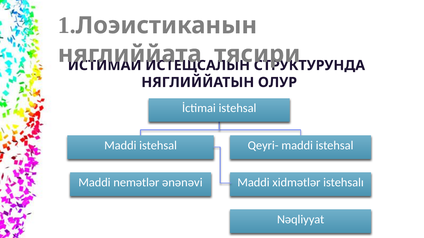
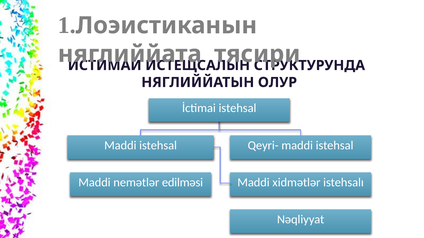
ənənəvi: ənənəvi -> edilməsi
